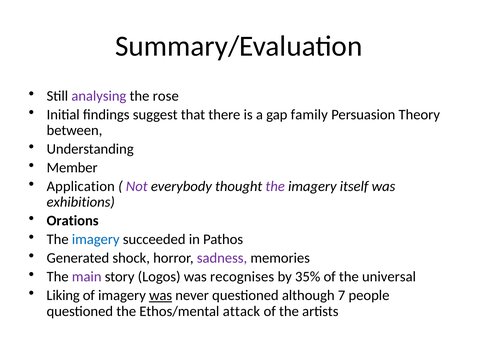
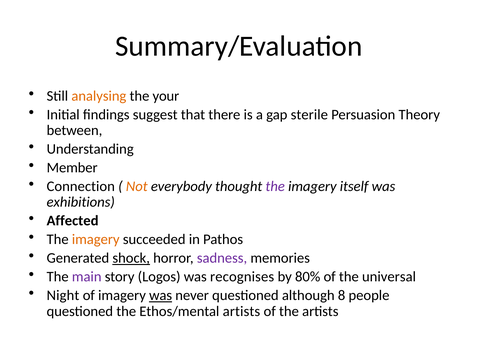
analysing colour: purple -> orange
rose: rose -> your
family: family -> sterile
Application: Application -> Connection
Not colour: purple -> orange
Orations: Orations -> Affected
imagery at (96, 239) colour: blue -> orange
shock underline: none -> present
35%: 35% -> 80%
Liking: Liking -> Night
7: 7 -> 8
Ethos/mental attack: attack -> artists
